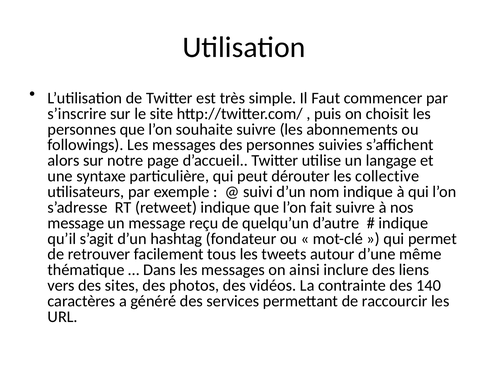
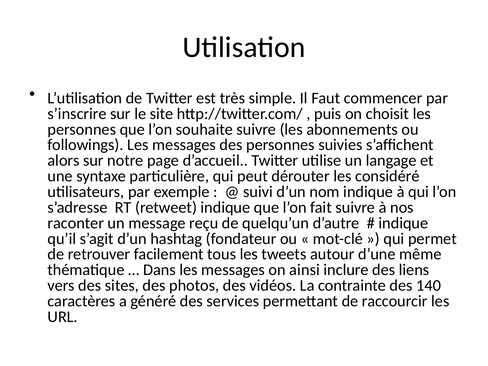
collective: collective -> considéré
message at (76, 223): message -> raconter
